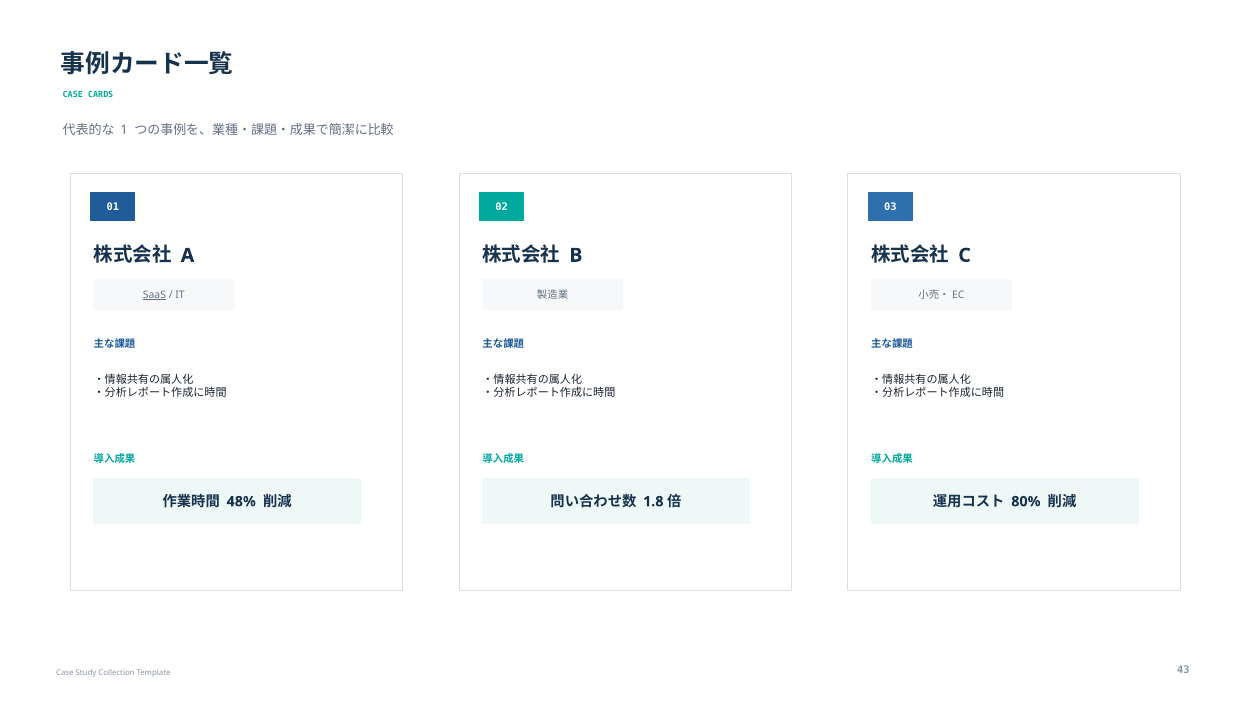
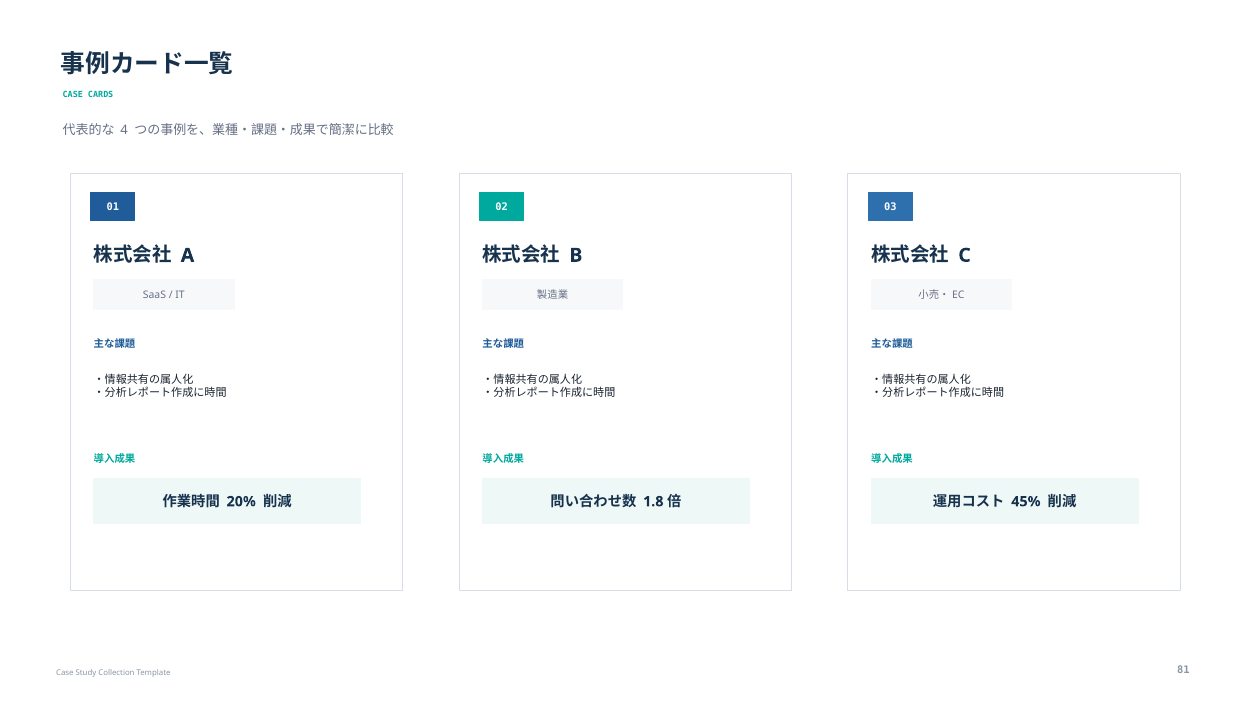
1: 1 -> 4
SaaS underline: present -> none
48%: 48% -> 20%
80%: 80% -> 45%
43: 43 -> 81
